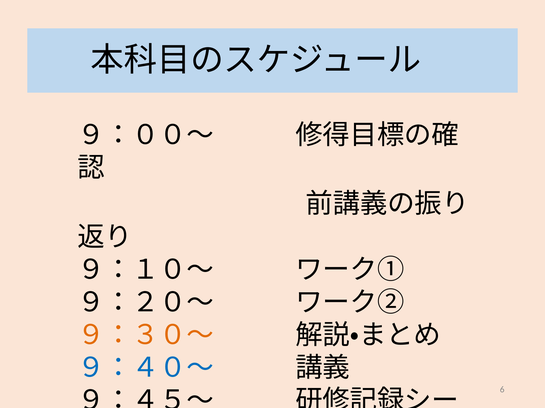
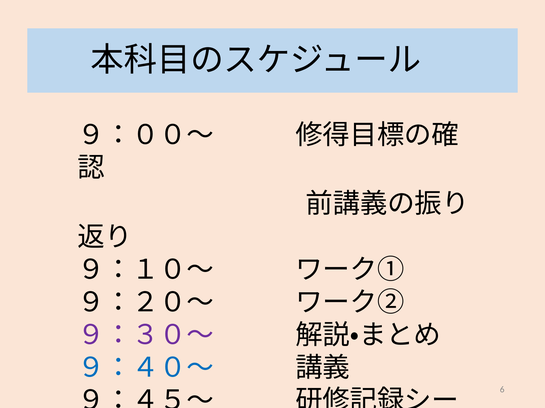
９：３０～ colour: orange -> purple
